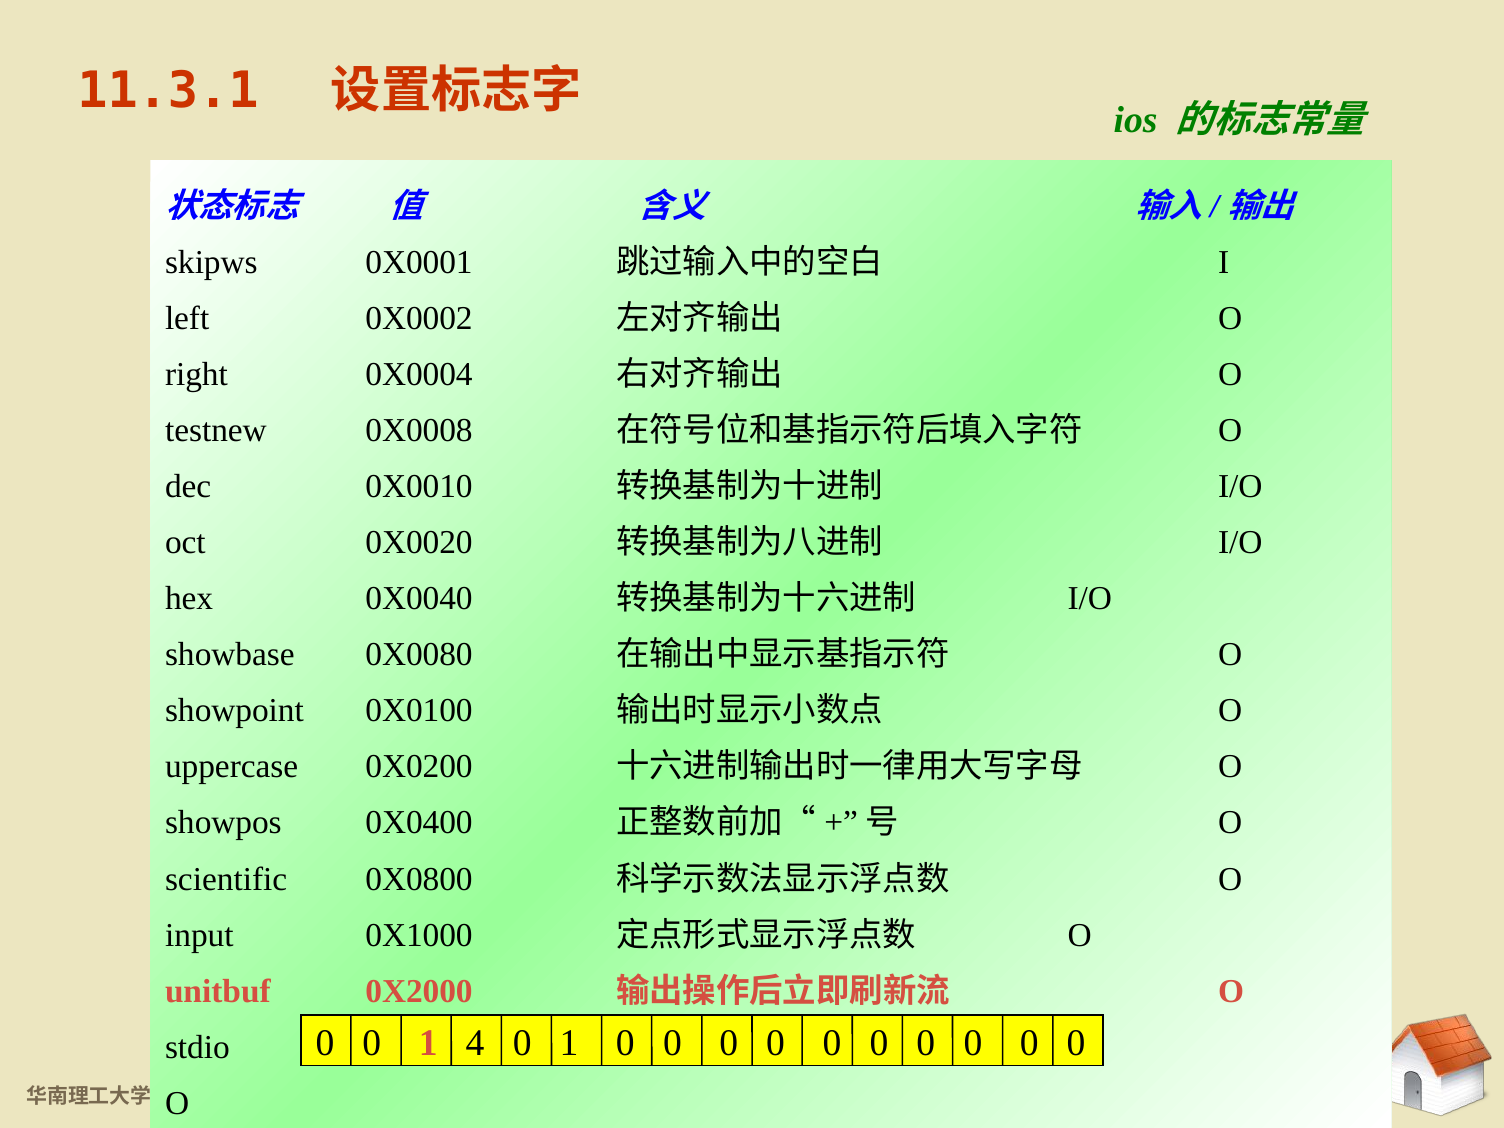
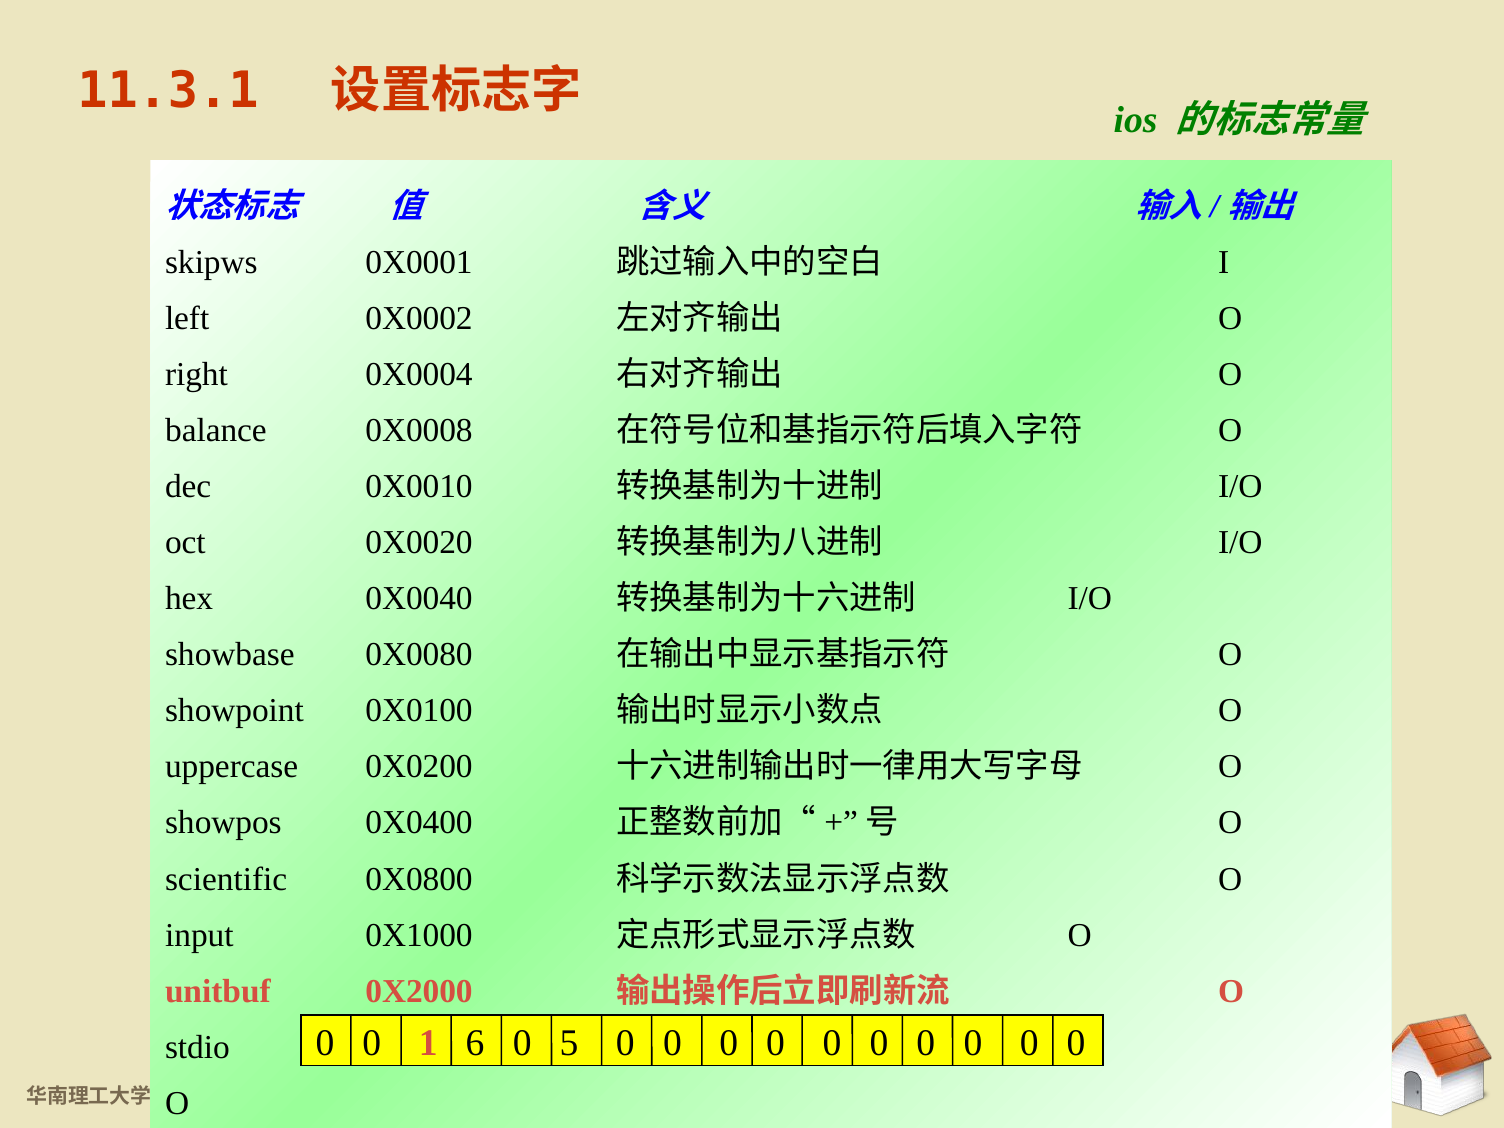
testnew: testnew -> balance
4: 4 -> 6
1 at (569, 1043): 1 -> 5
